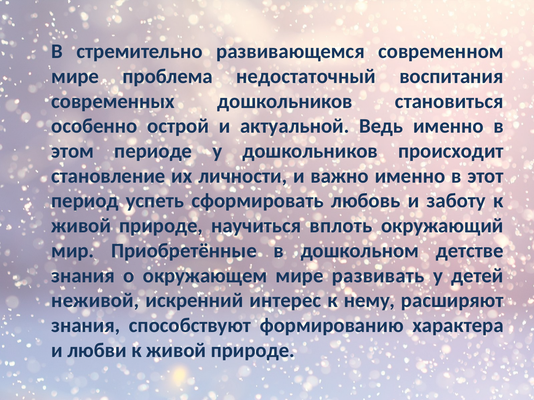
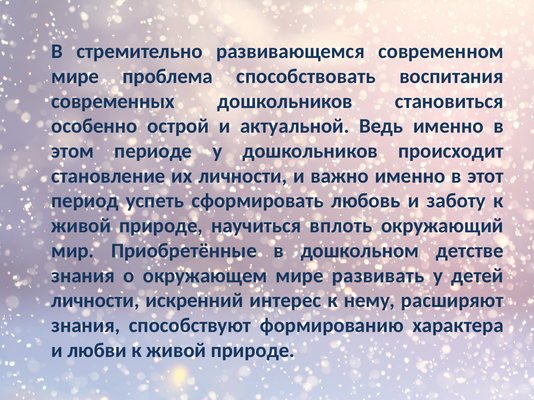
недостаточный: недостаточный -> способствовать
неживой at (95, 301): неживой -> личности
